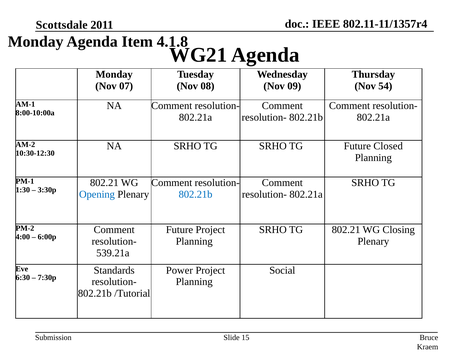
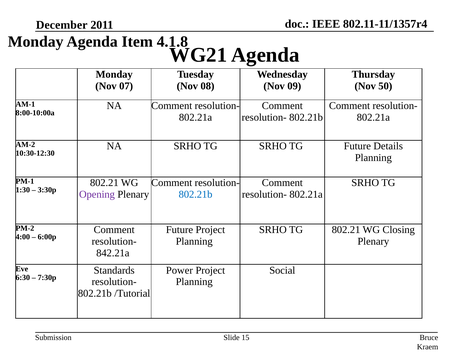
Scottsdale: Scottsdale -> December
54: 54 -> 50
Closed: Closed -> Details
Opening colour: blue -> purple
539.21a: 539.21a -> 842.21a
